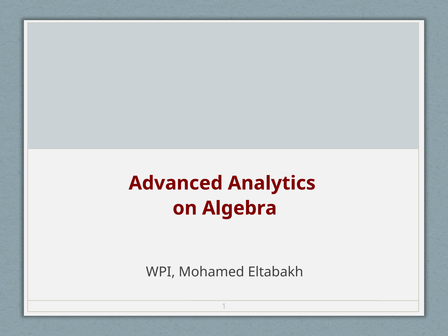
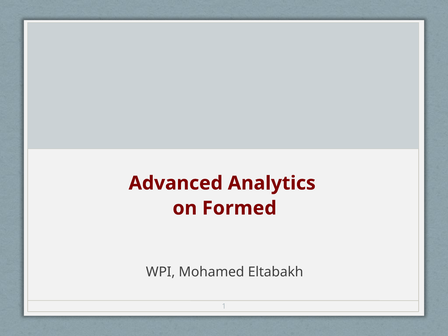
Algebra: Algebra -> Formed
